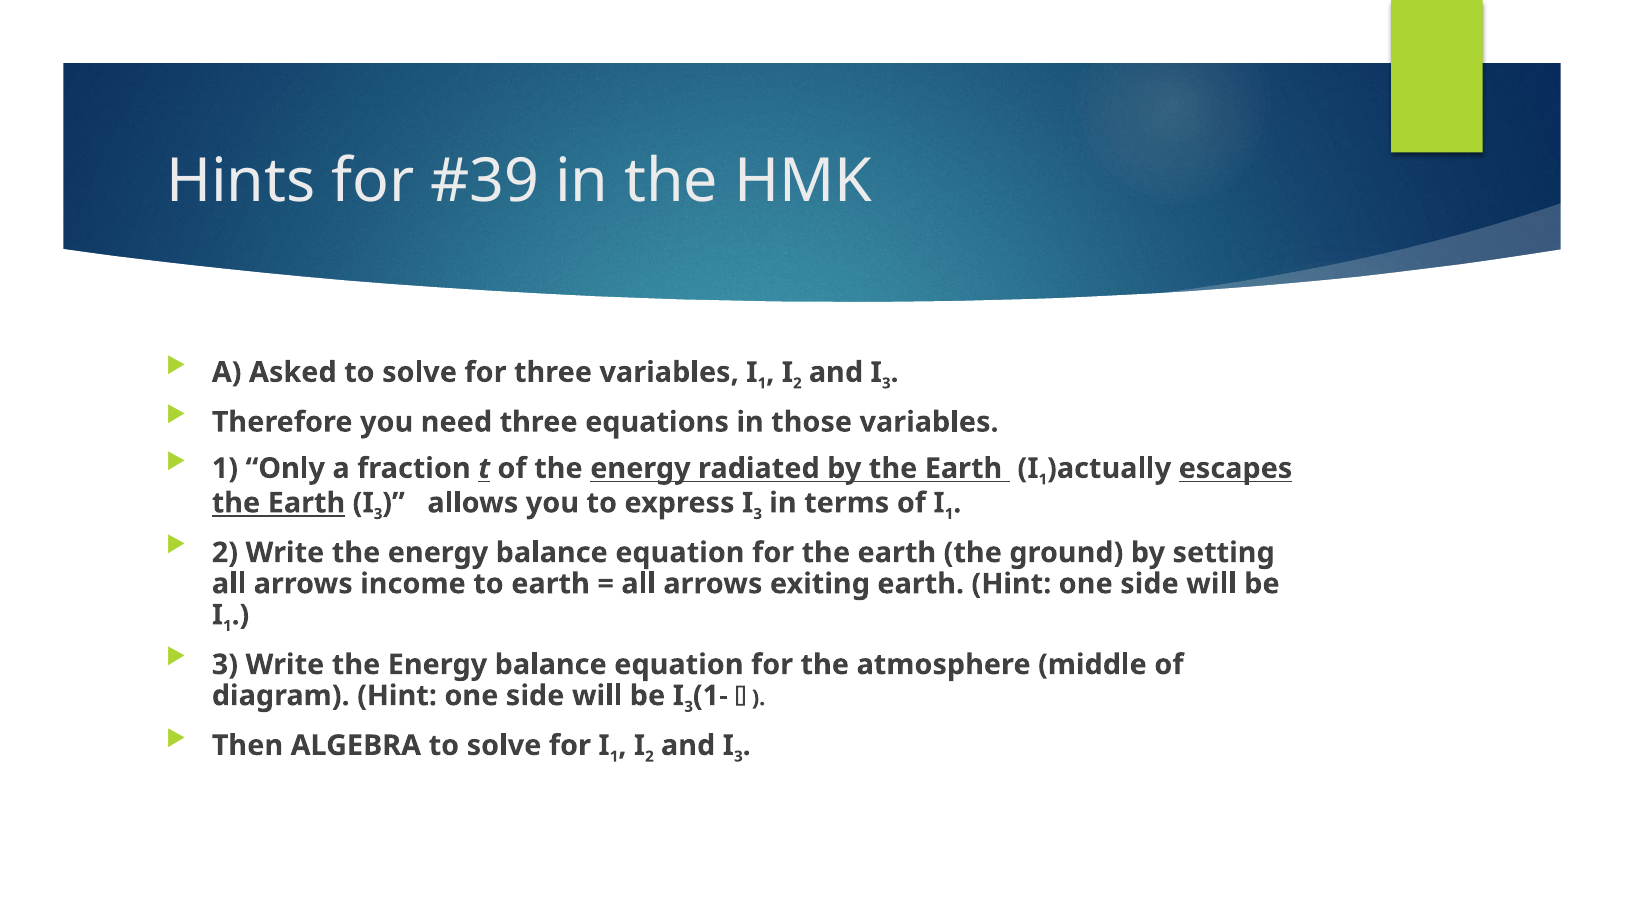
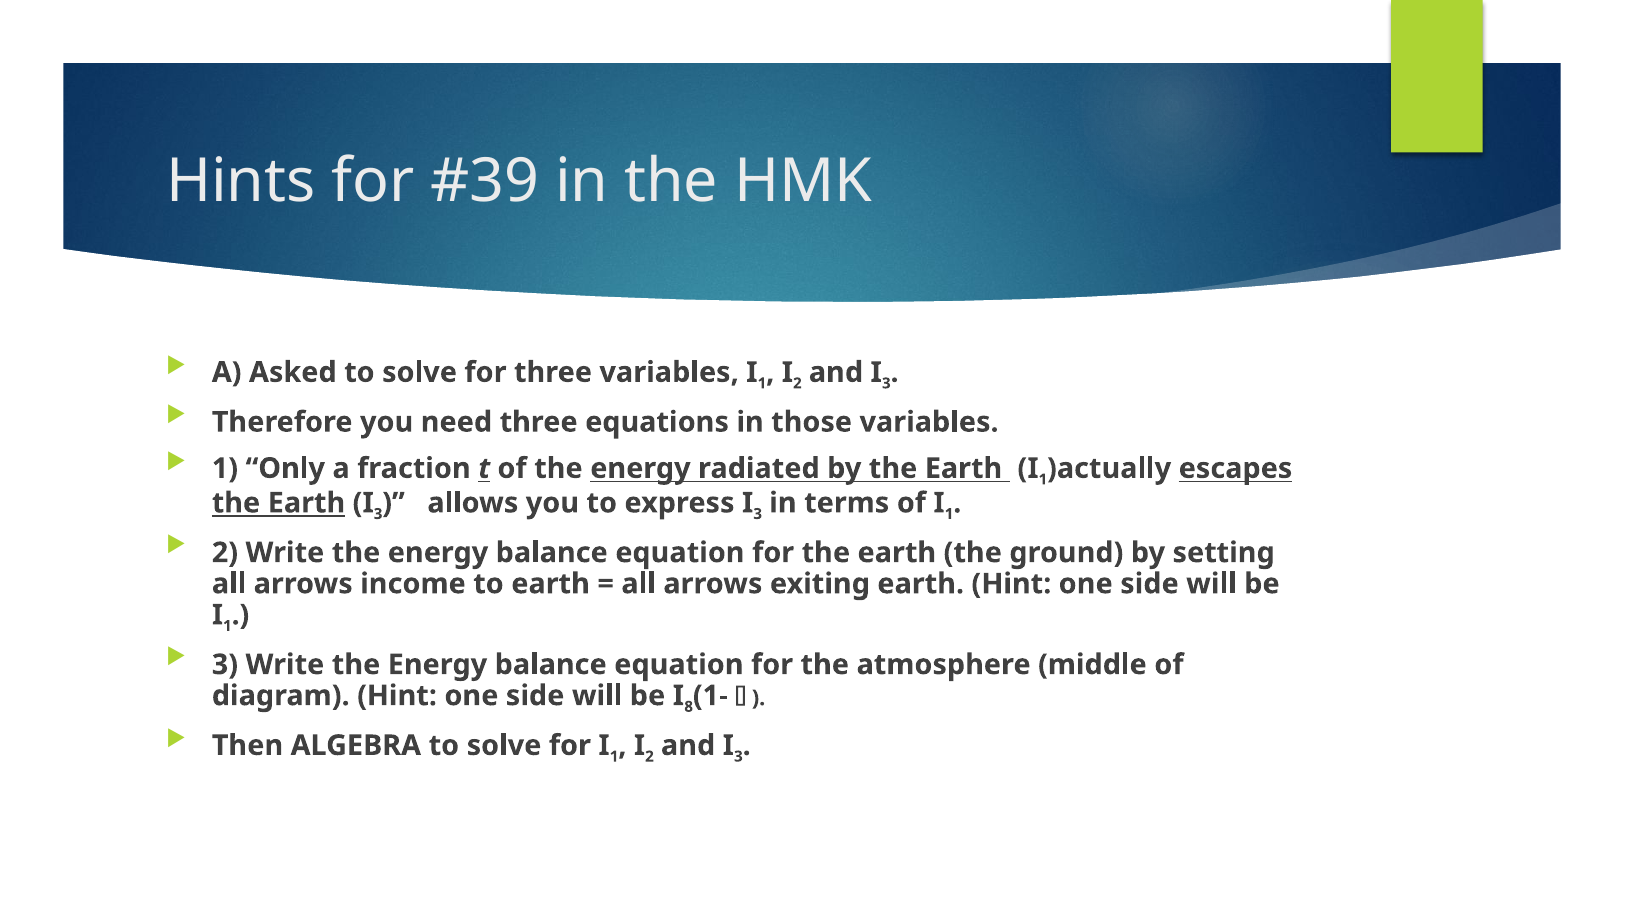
3 at (689, 707): 3 -> 8
